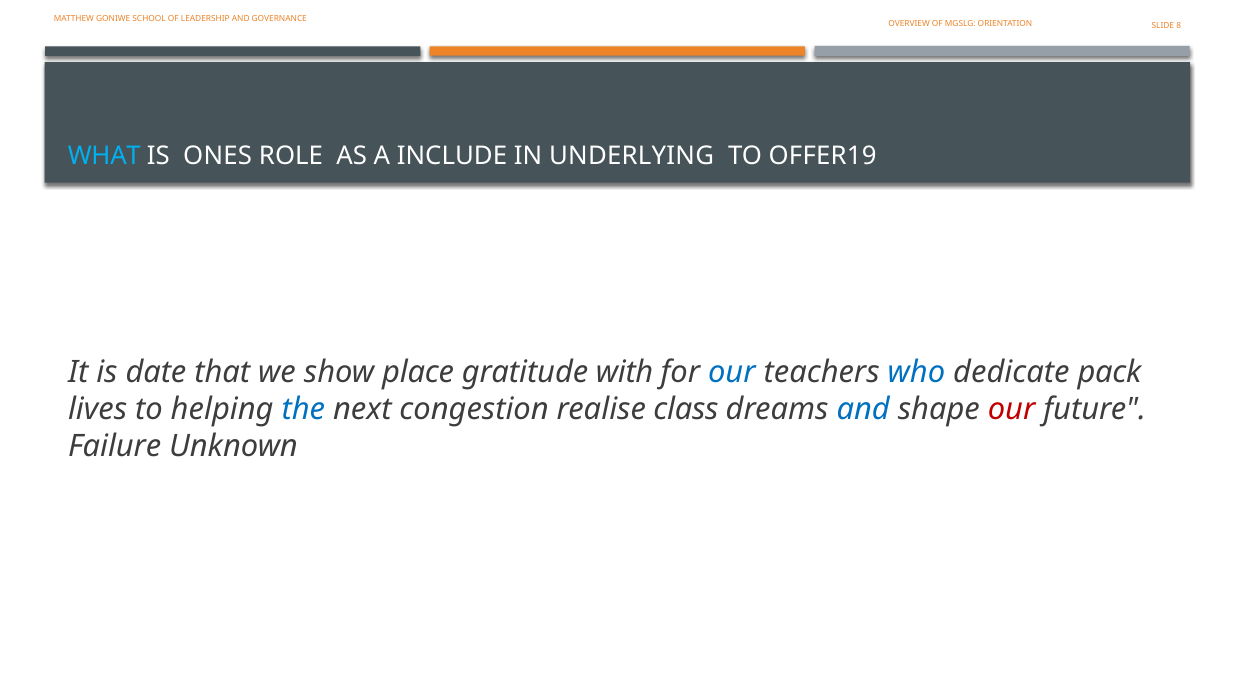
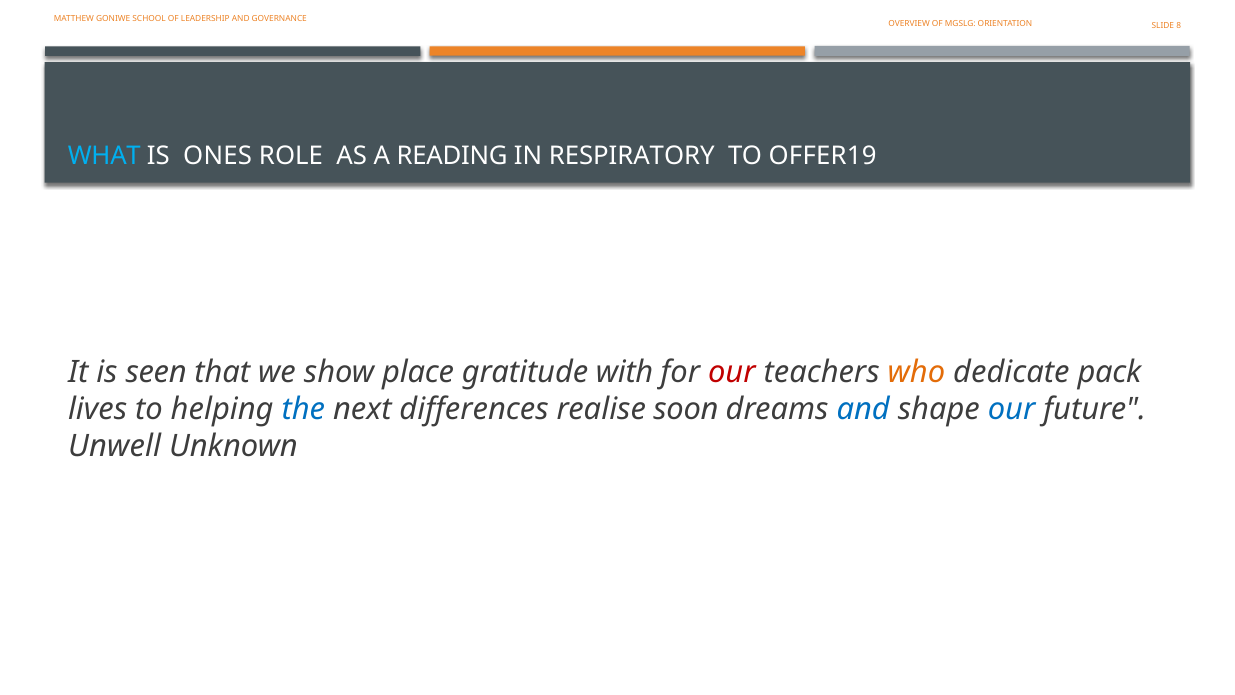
INCLUDE: INCLUDE -> READING
UNDERLYING: UNDERLYING -> RESPIRATORY
date: date -> seen
our at (732, 372) colour: blue -> red
who colour: blue -> orange
congestion: congestion -> differences
class: class -> soon
our at (1012, 409) colour: red -> blue
Failure: Failure -> Unwell
